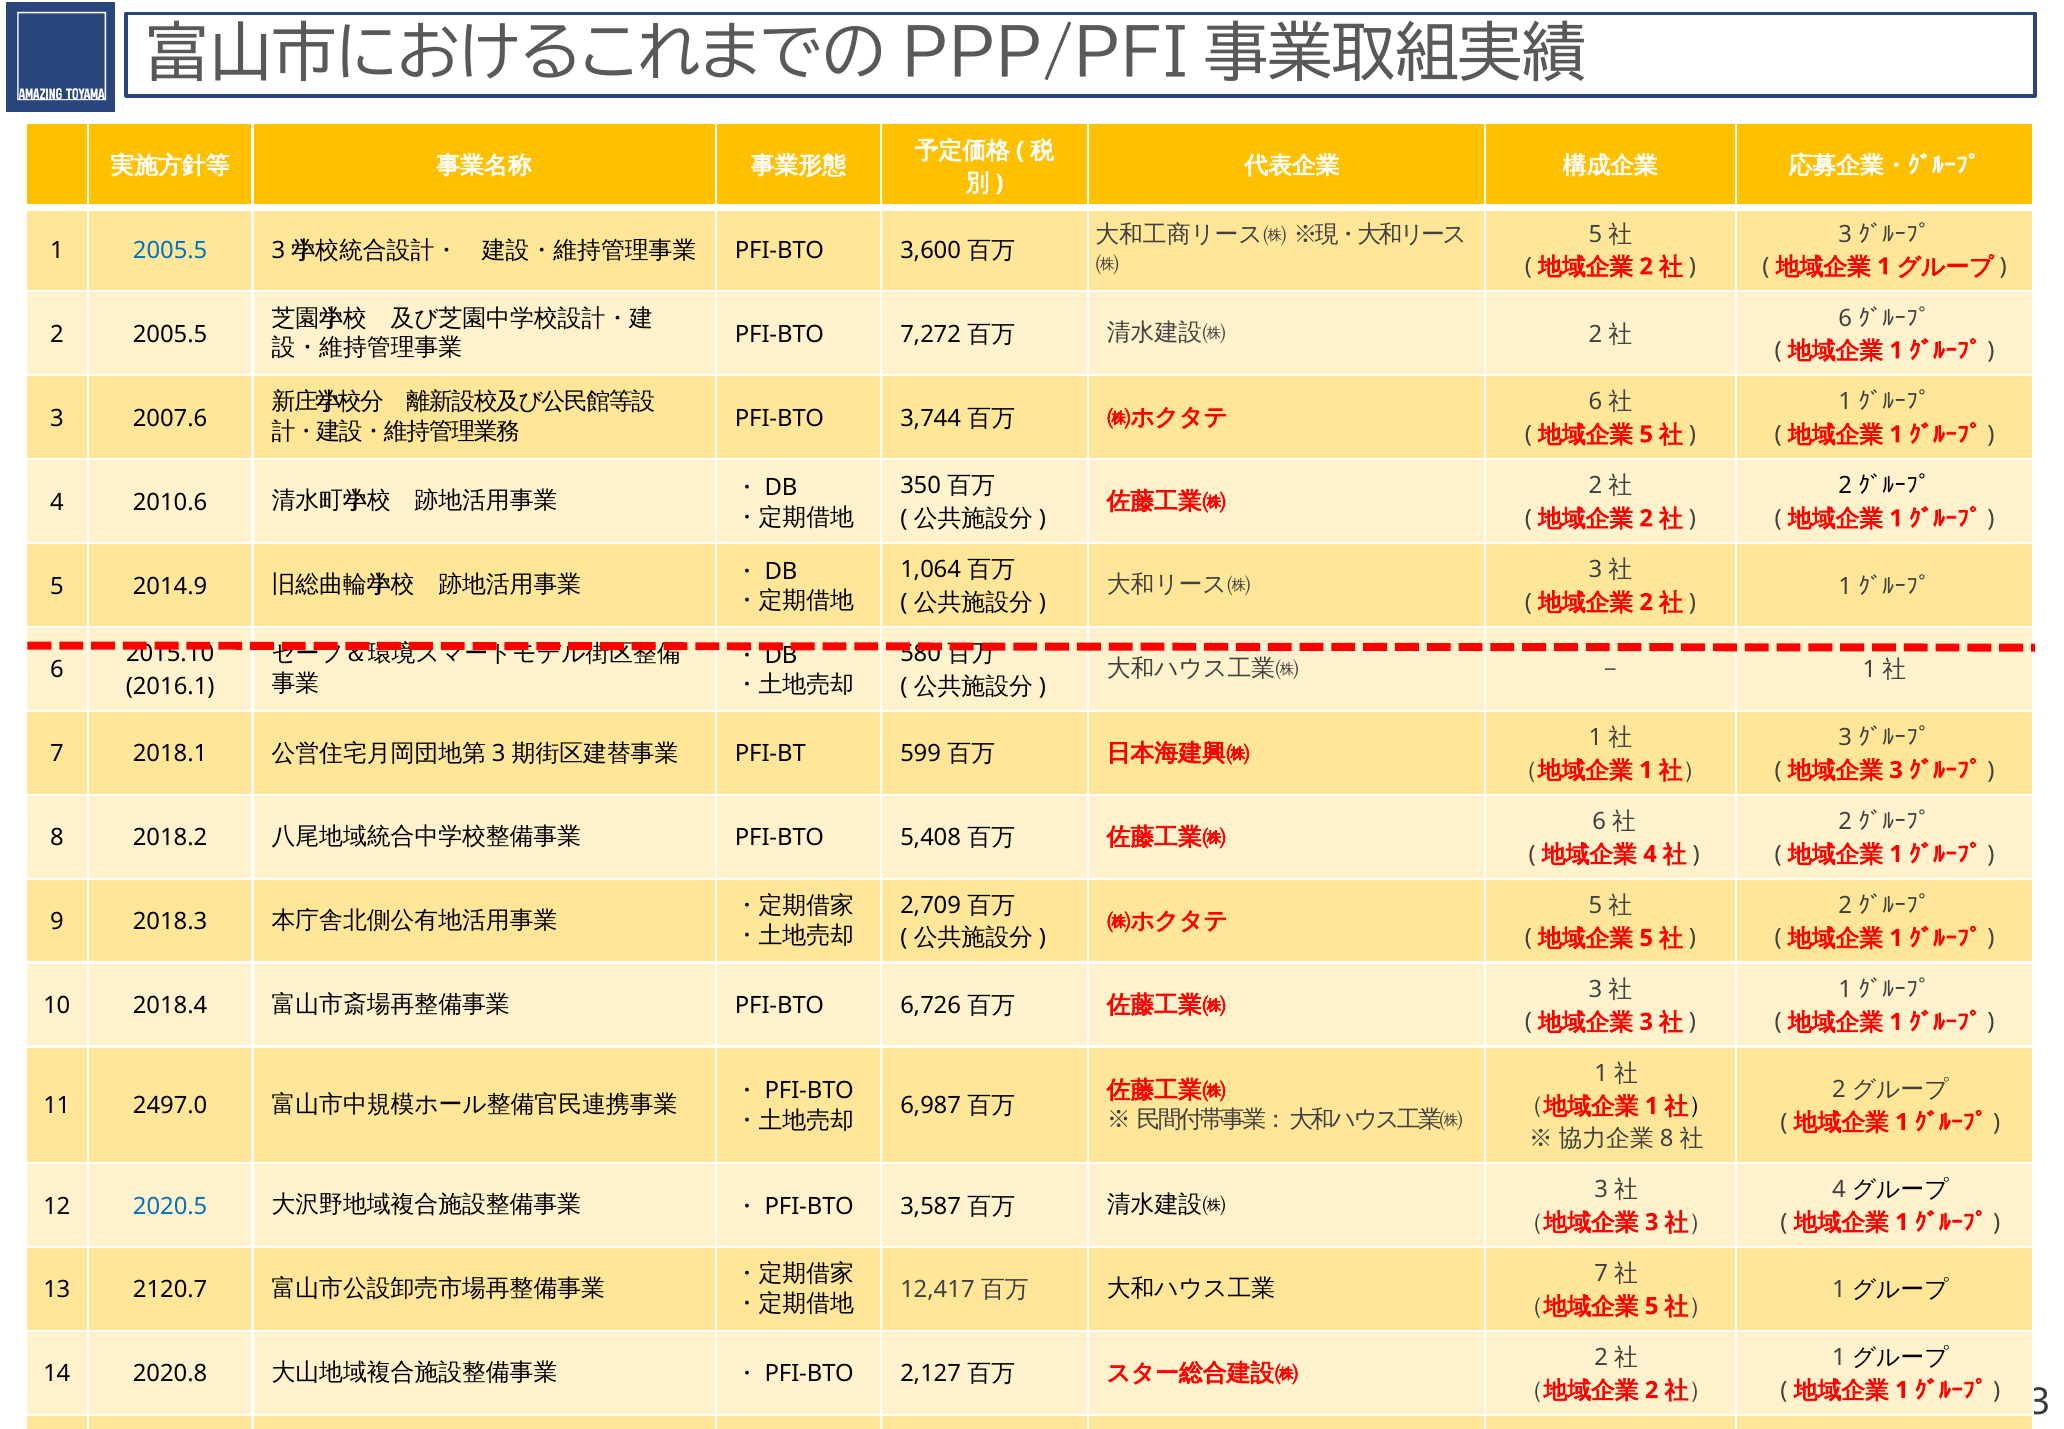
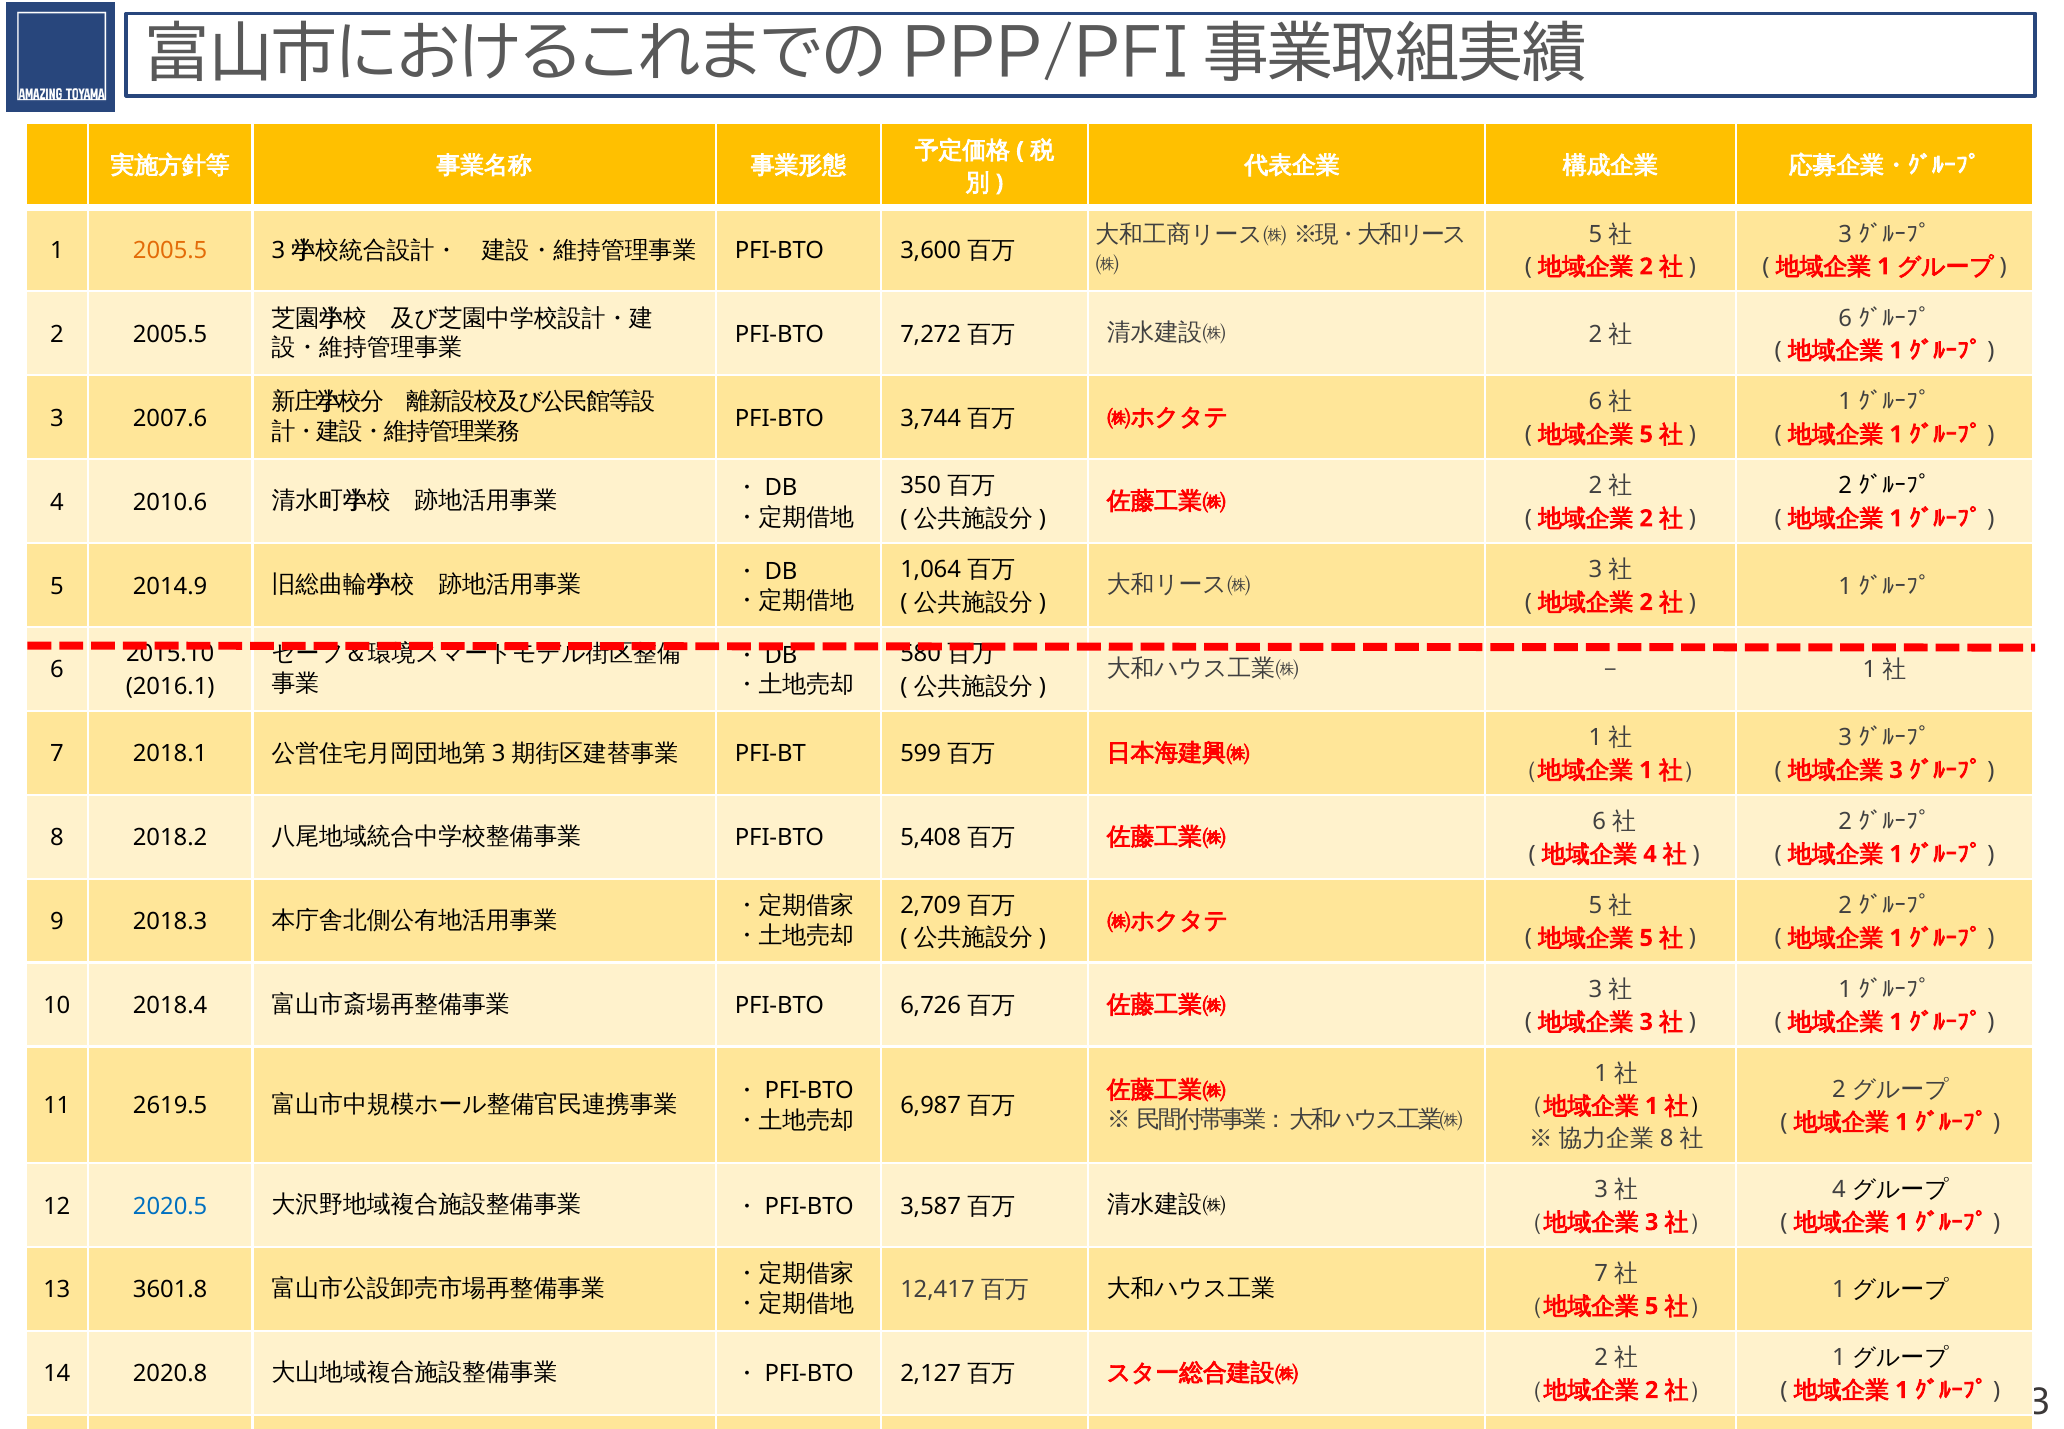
2005.5 at (170, 250) colour: blue -> orange
2497.0: 2497.0 -> 2619.5
2120.7: 2120.7 -> 3601.8
